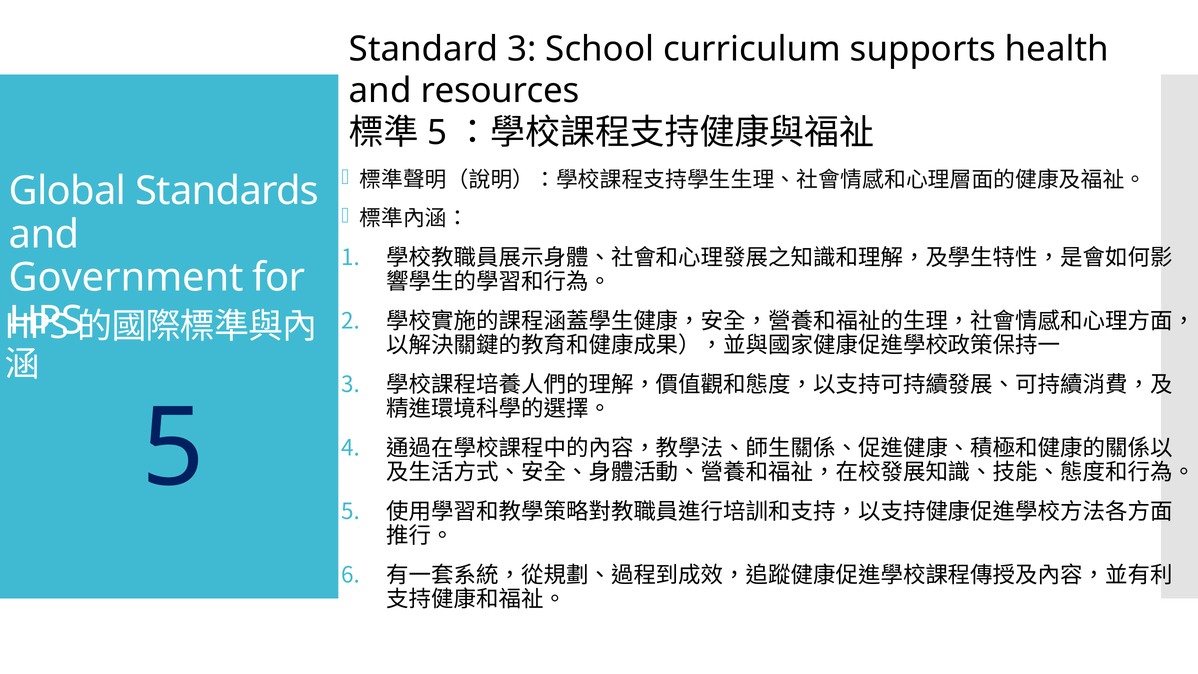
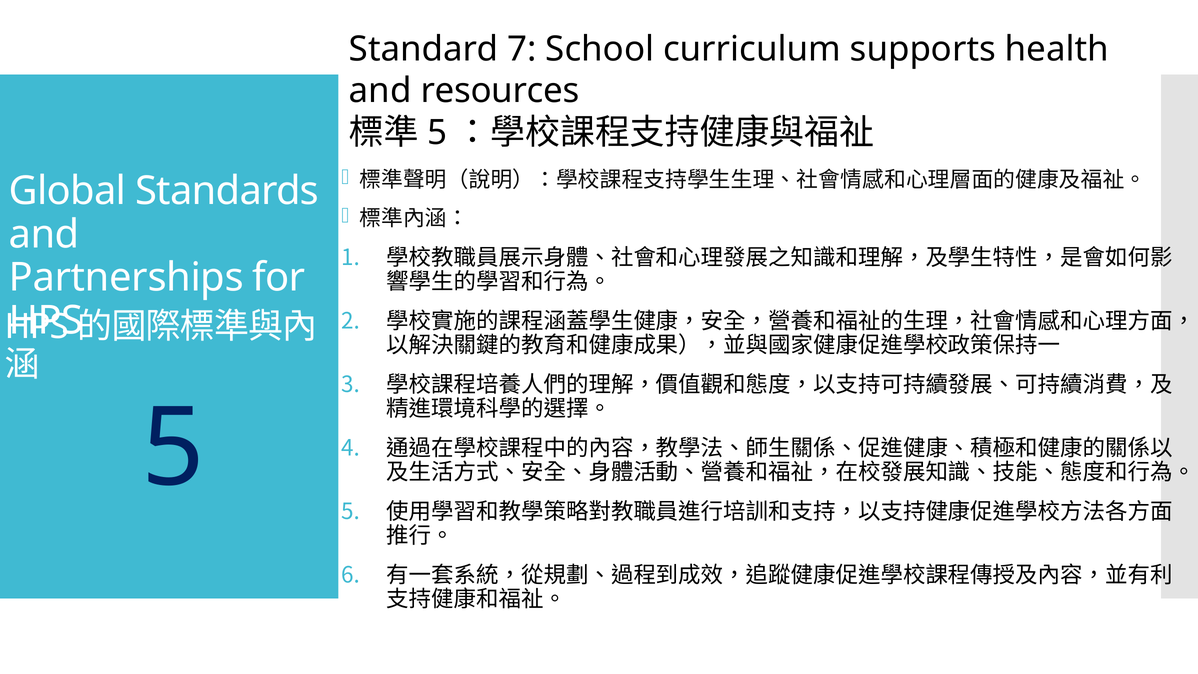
Standard 3: 3 -> 7
Government: Government -> Partnerships
